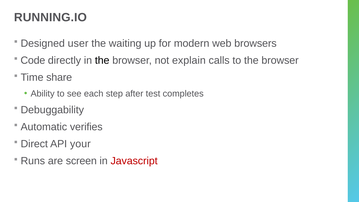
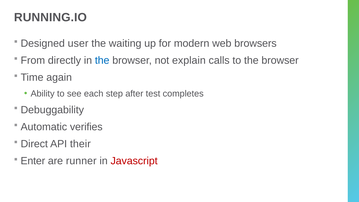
Code: Code -> From
the at (102, 60) colour: black -> blue
share: share -> again
your: your -> their
Runs: Runs -> Enter
screen: screen -> runner
